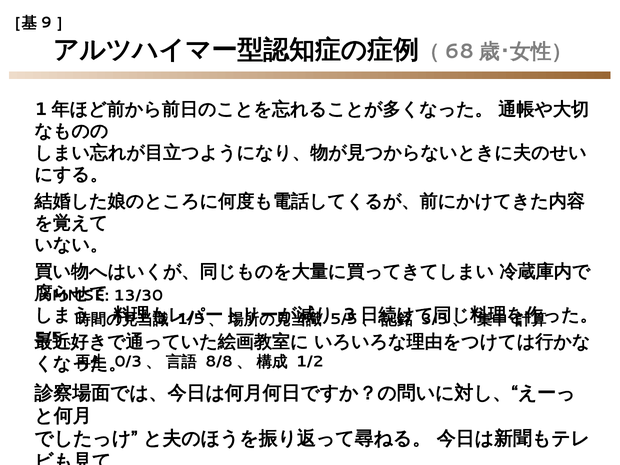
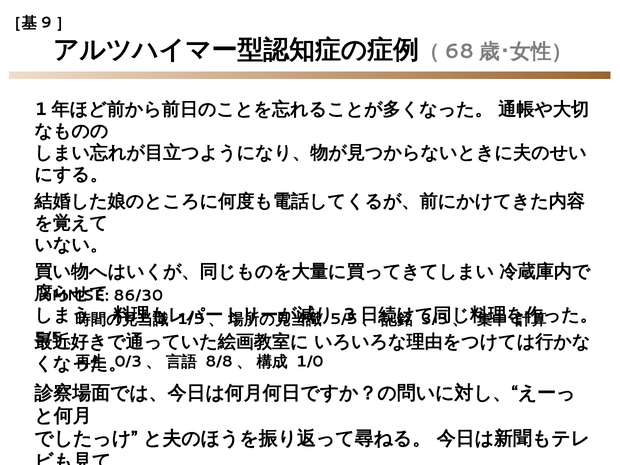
13/30: 13/30 -> 86/30
1/2: 1/2 -> 1/0
